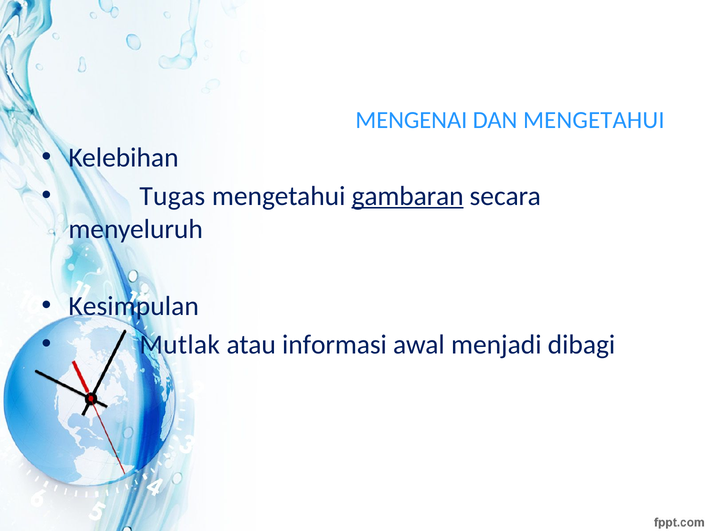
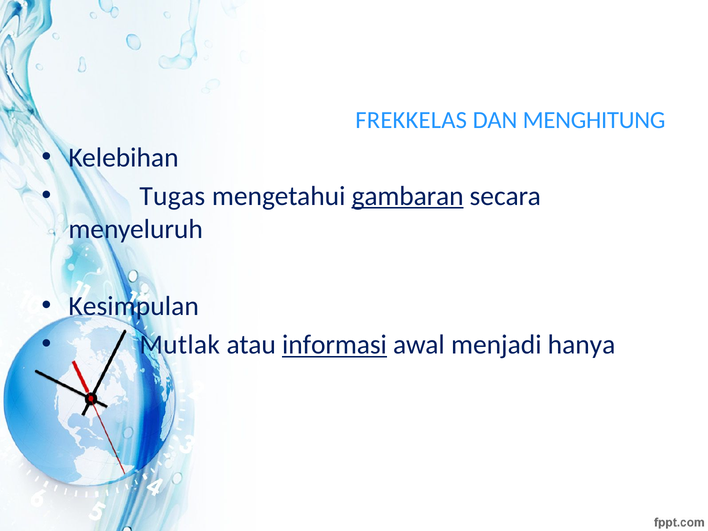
MENGENAI: MENGENAI -> FREKKELAS
DAN MENGETAHUI: MENGETAHUI -> MENGHITUNG
informasi underline: none -> present
dibagi: dibagi -> hanya
